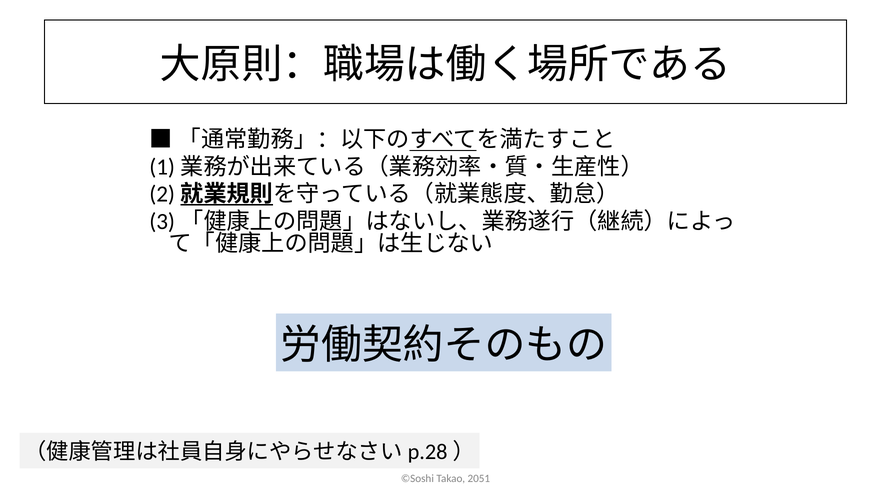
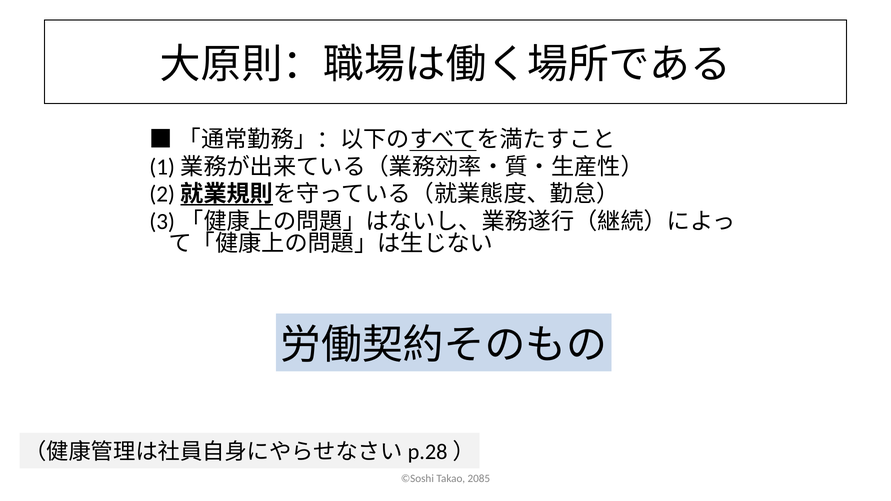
2051: 2051 -> 2085
